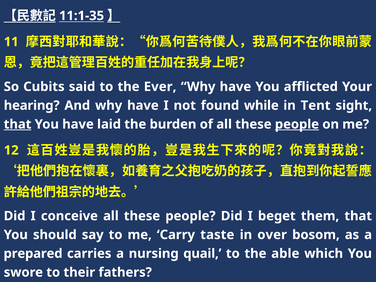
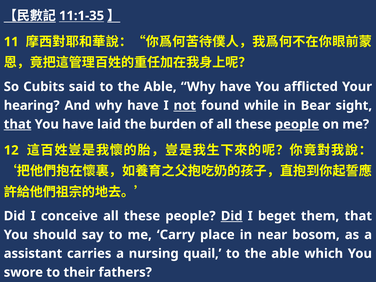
said to the Ever: Ever -> Able
not underline: none -> present
Tent: Tent -> Bear
Did at (232, 216) underline: none -> present
taste: taste -> place
over: over -> near
prepared: prepared -> assistant
